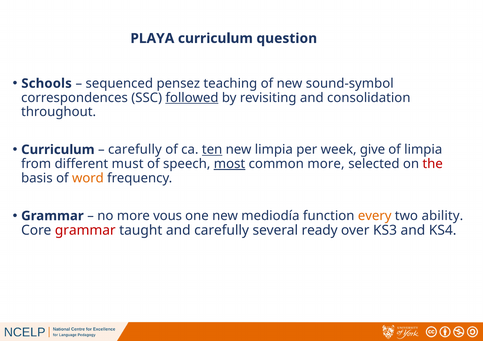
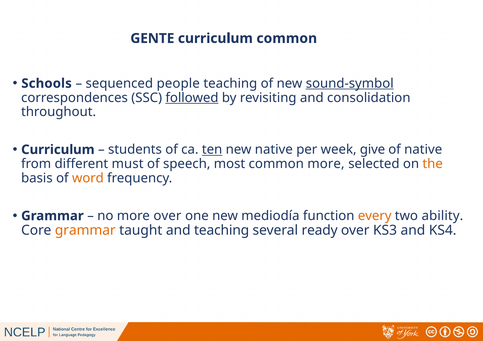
PLAYA: PLAYA -> GENTE
curriculum question: question -> common
pensez: pensez -> people
sound-symbol underline: none -> present
carefully at (135, 150): carefully -> students
new limpia: limpia -> native
of limpia: limpia -> native
most underline: present -> none
the colour: red -> orange
more vous: vous -> over
grammar at (85, 231) colour: red -> orange
and carefully: carefully -> teaching
